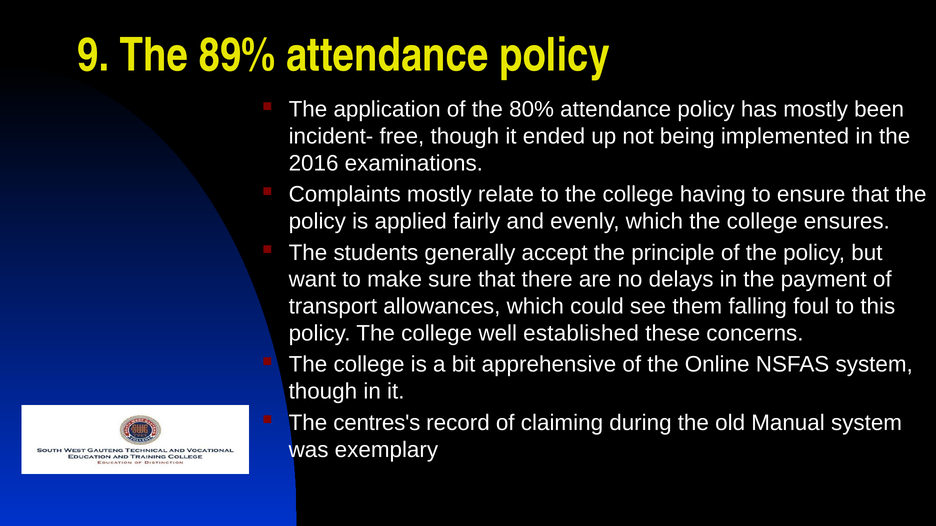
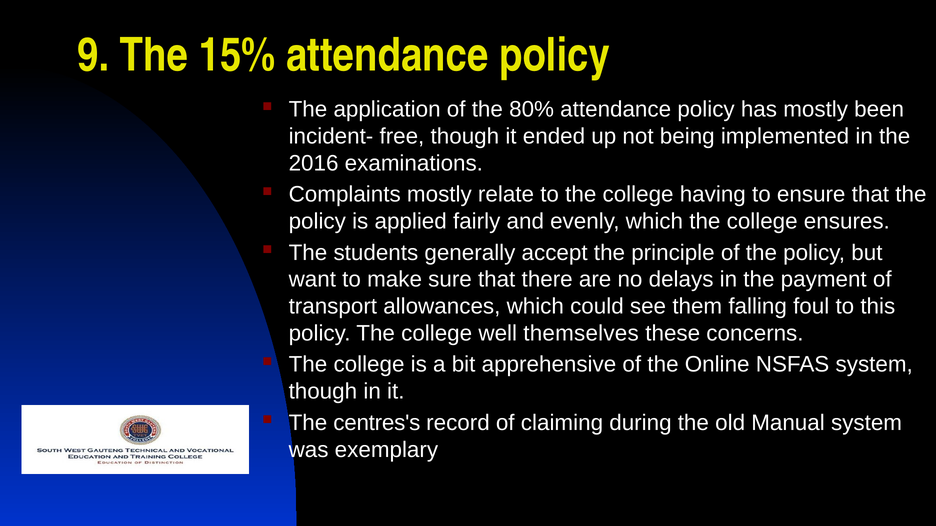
89%: 89% -> 15%
established: established -> themselves
